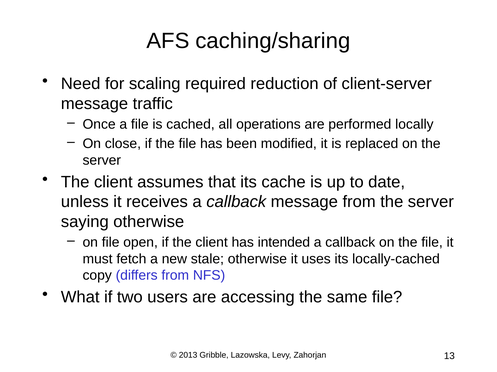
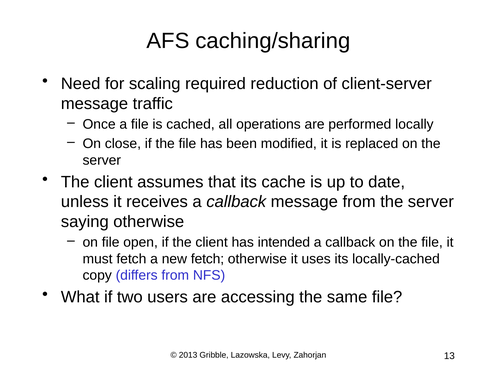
new stale: stale -> fetch
